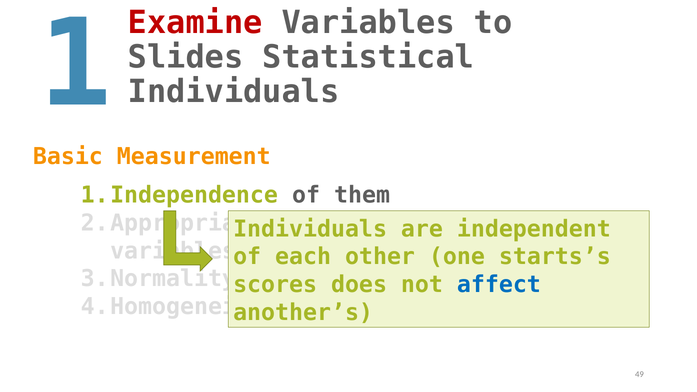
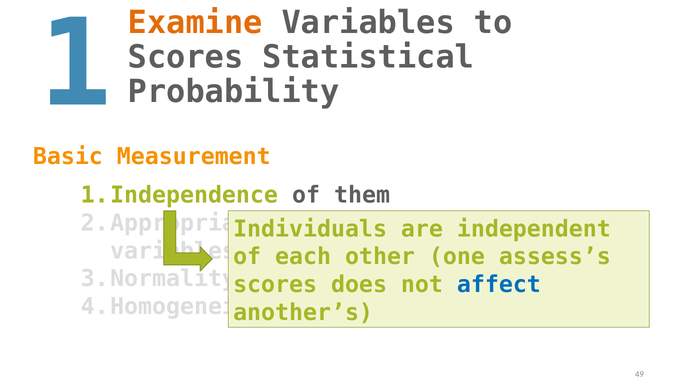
Examine colour: red -> orange
Slides at (186, 57): Slides -> Scores
Individuals at (234, 92): Individuals -> Probability
starts’s: starts’s -> assess’s
